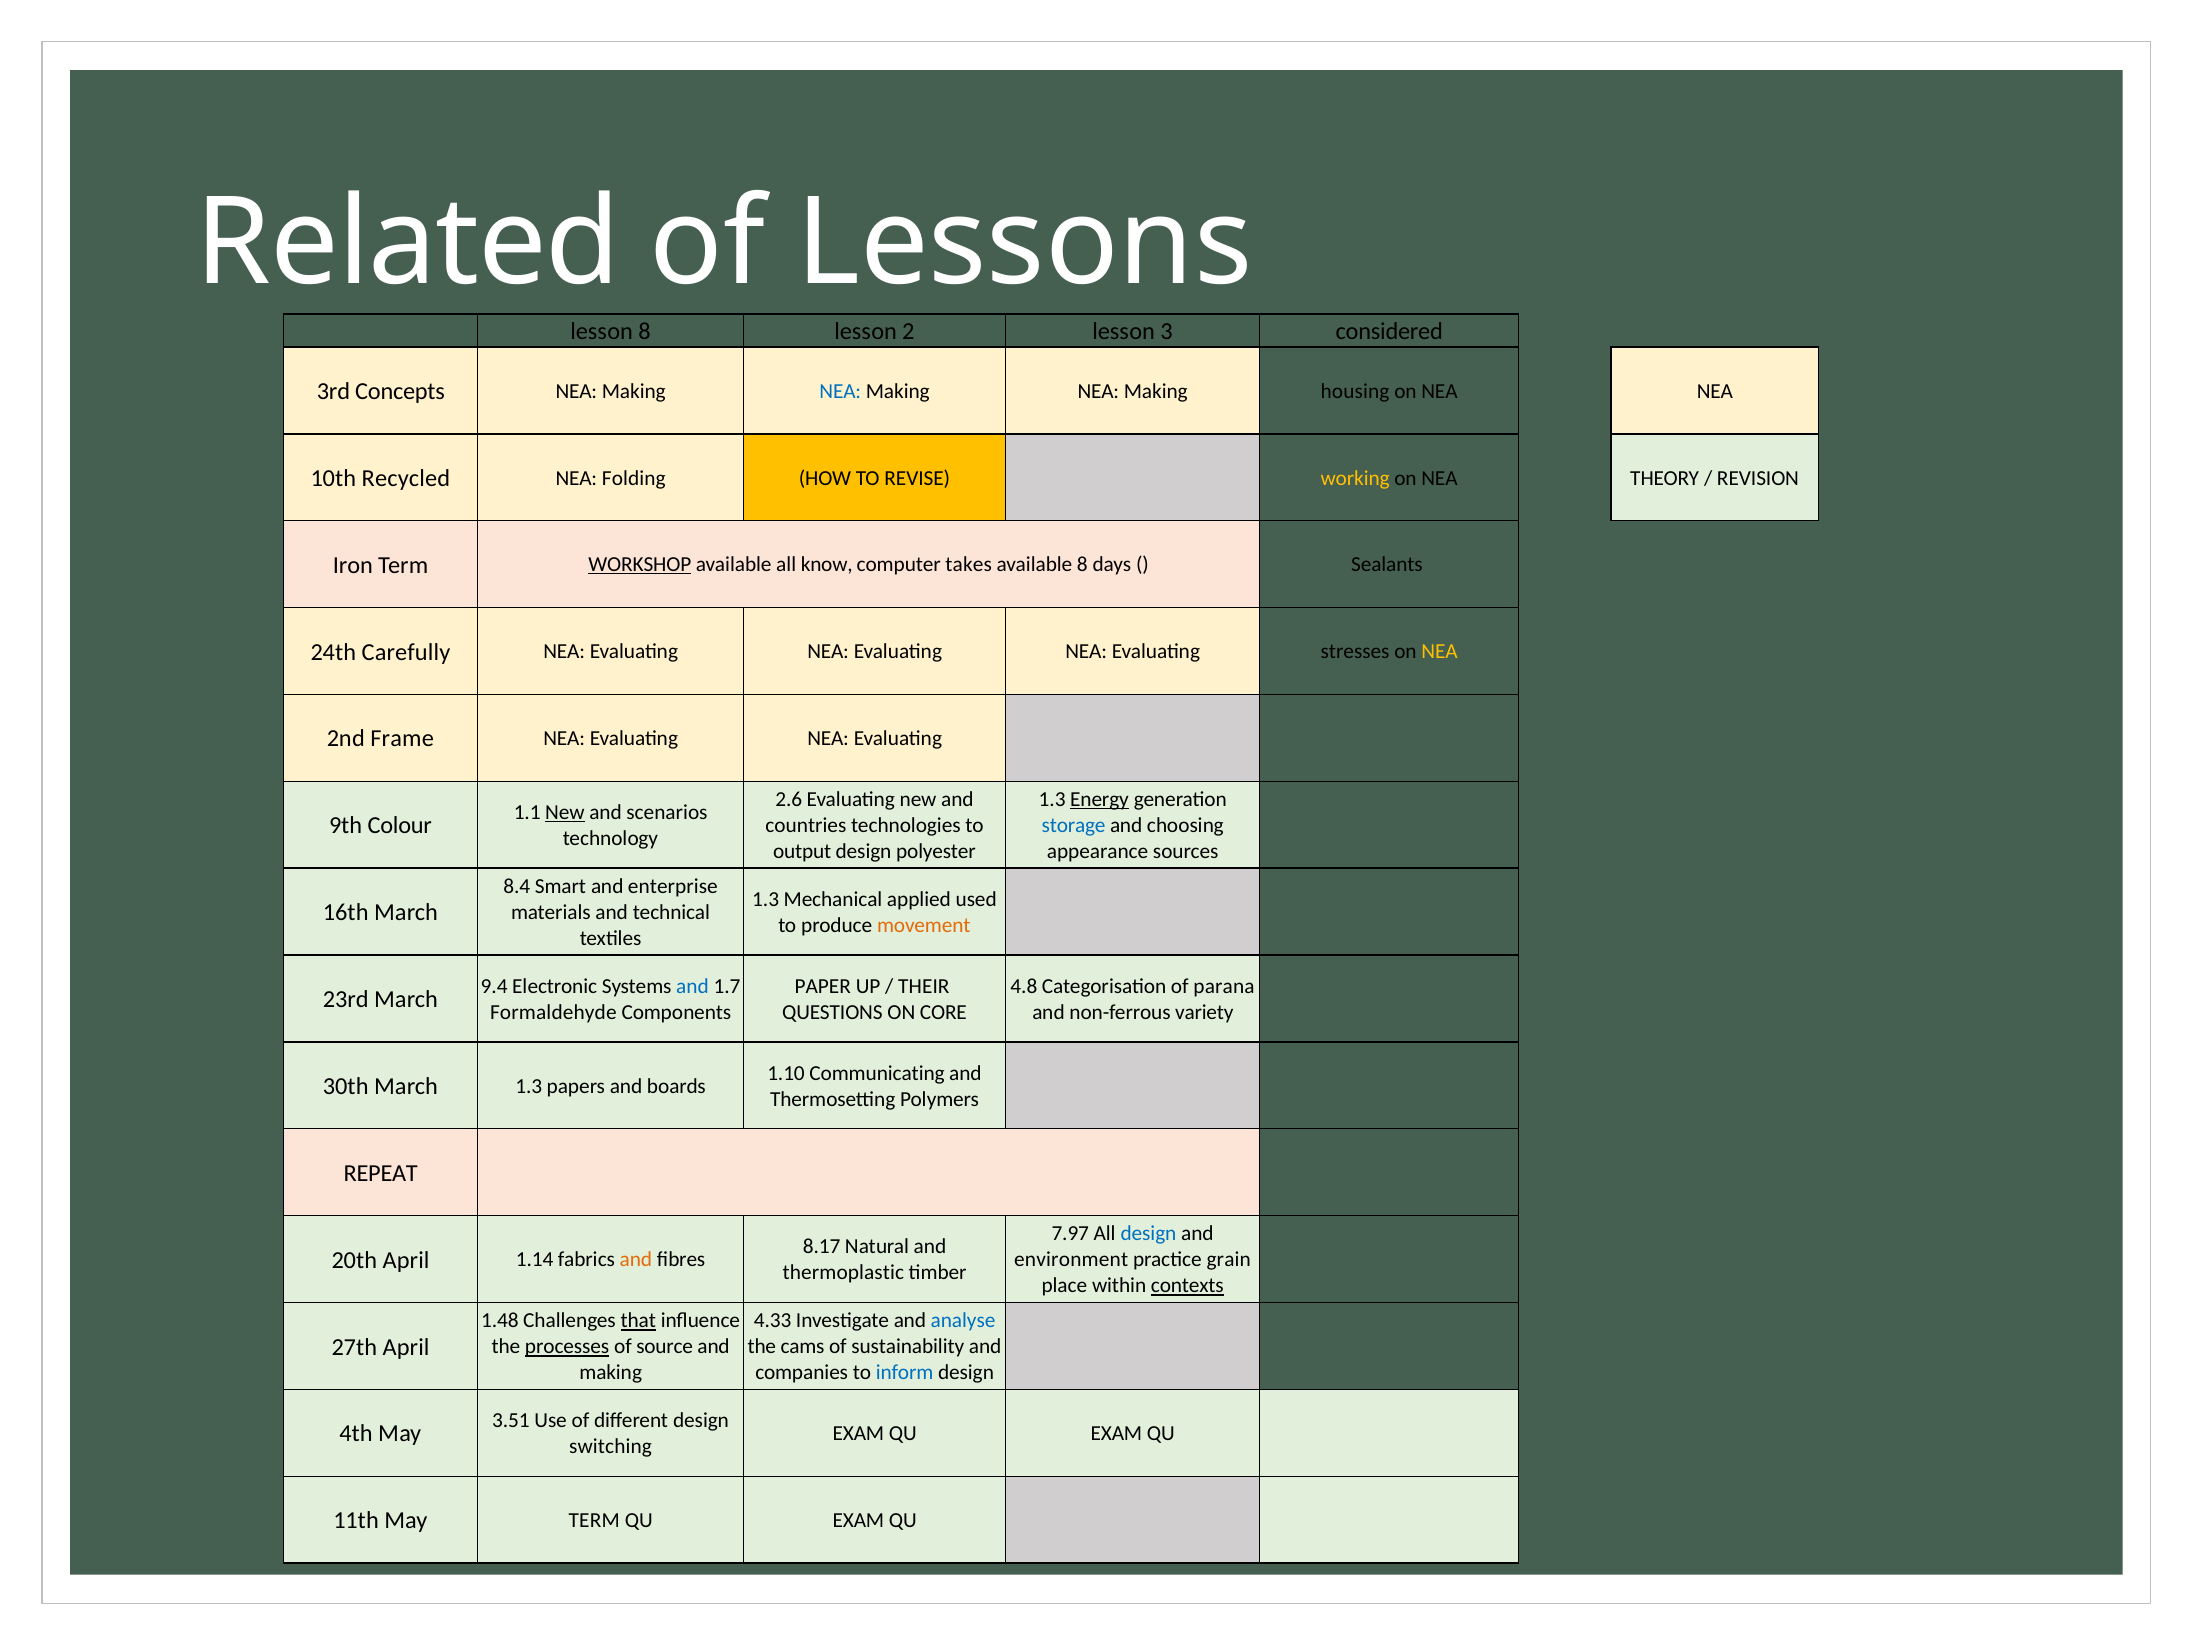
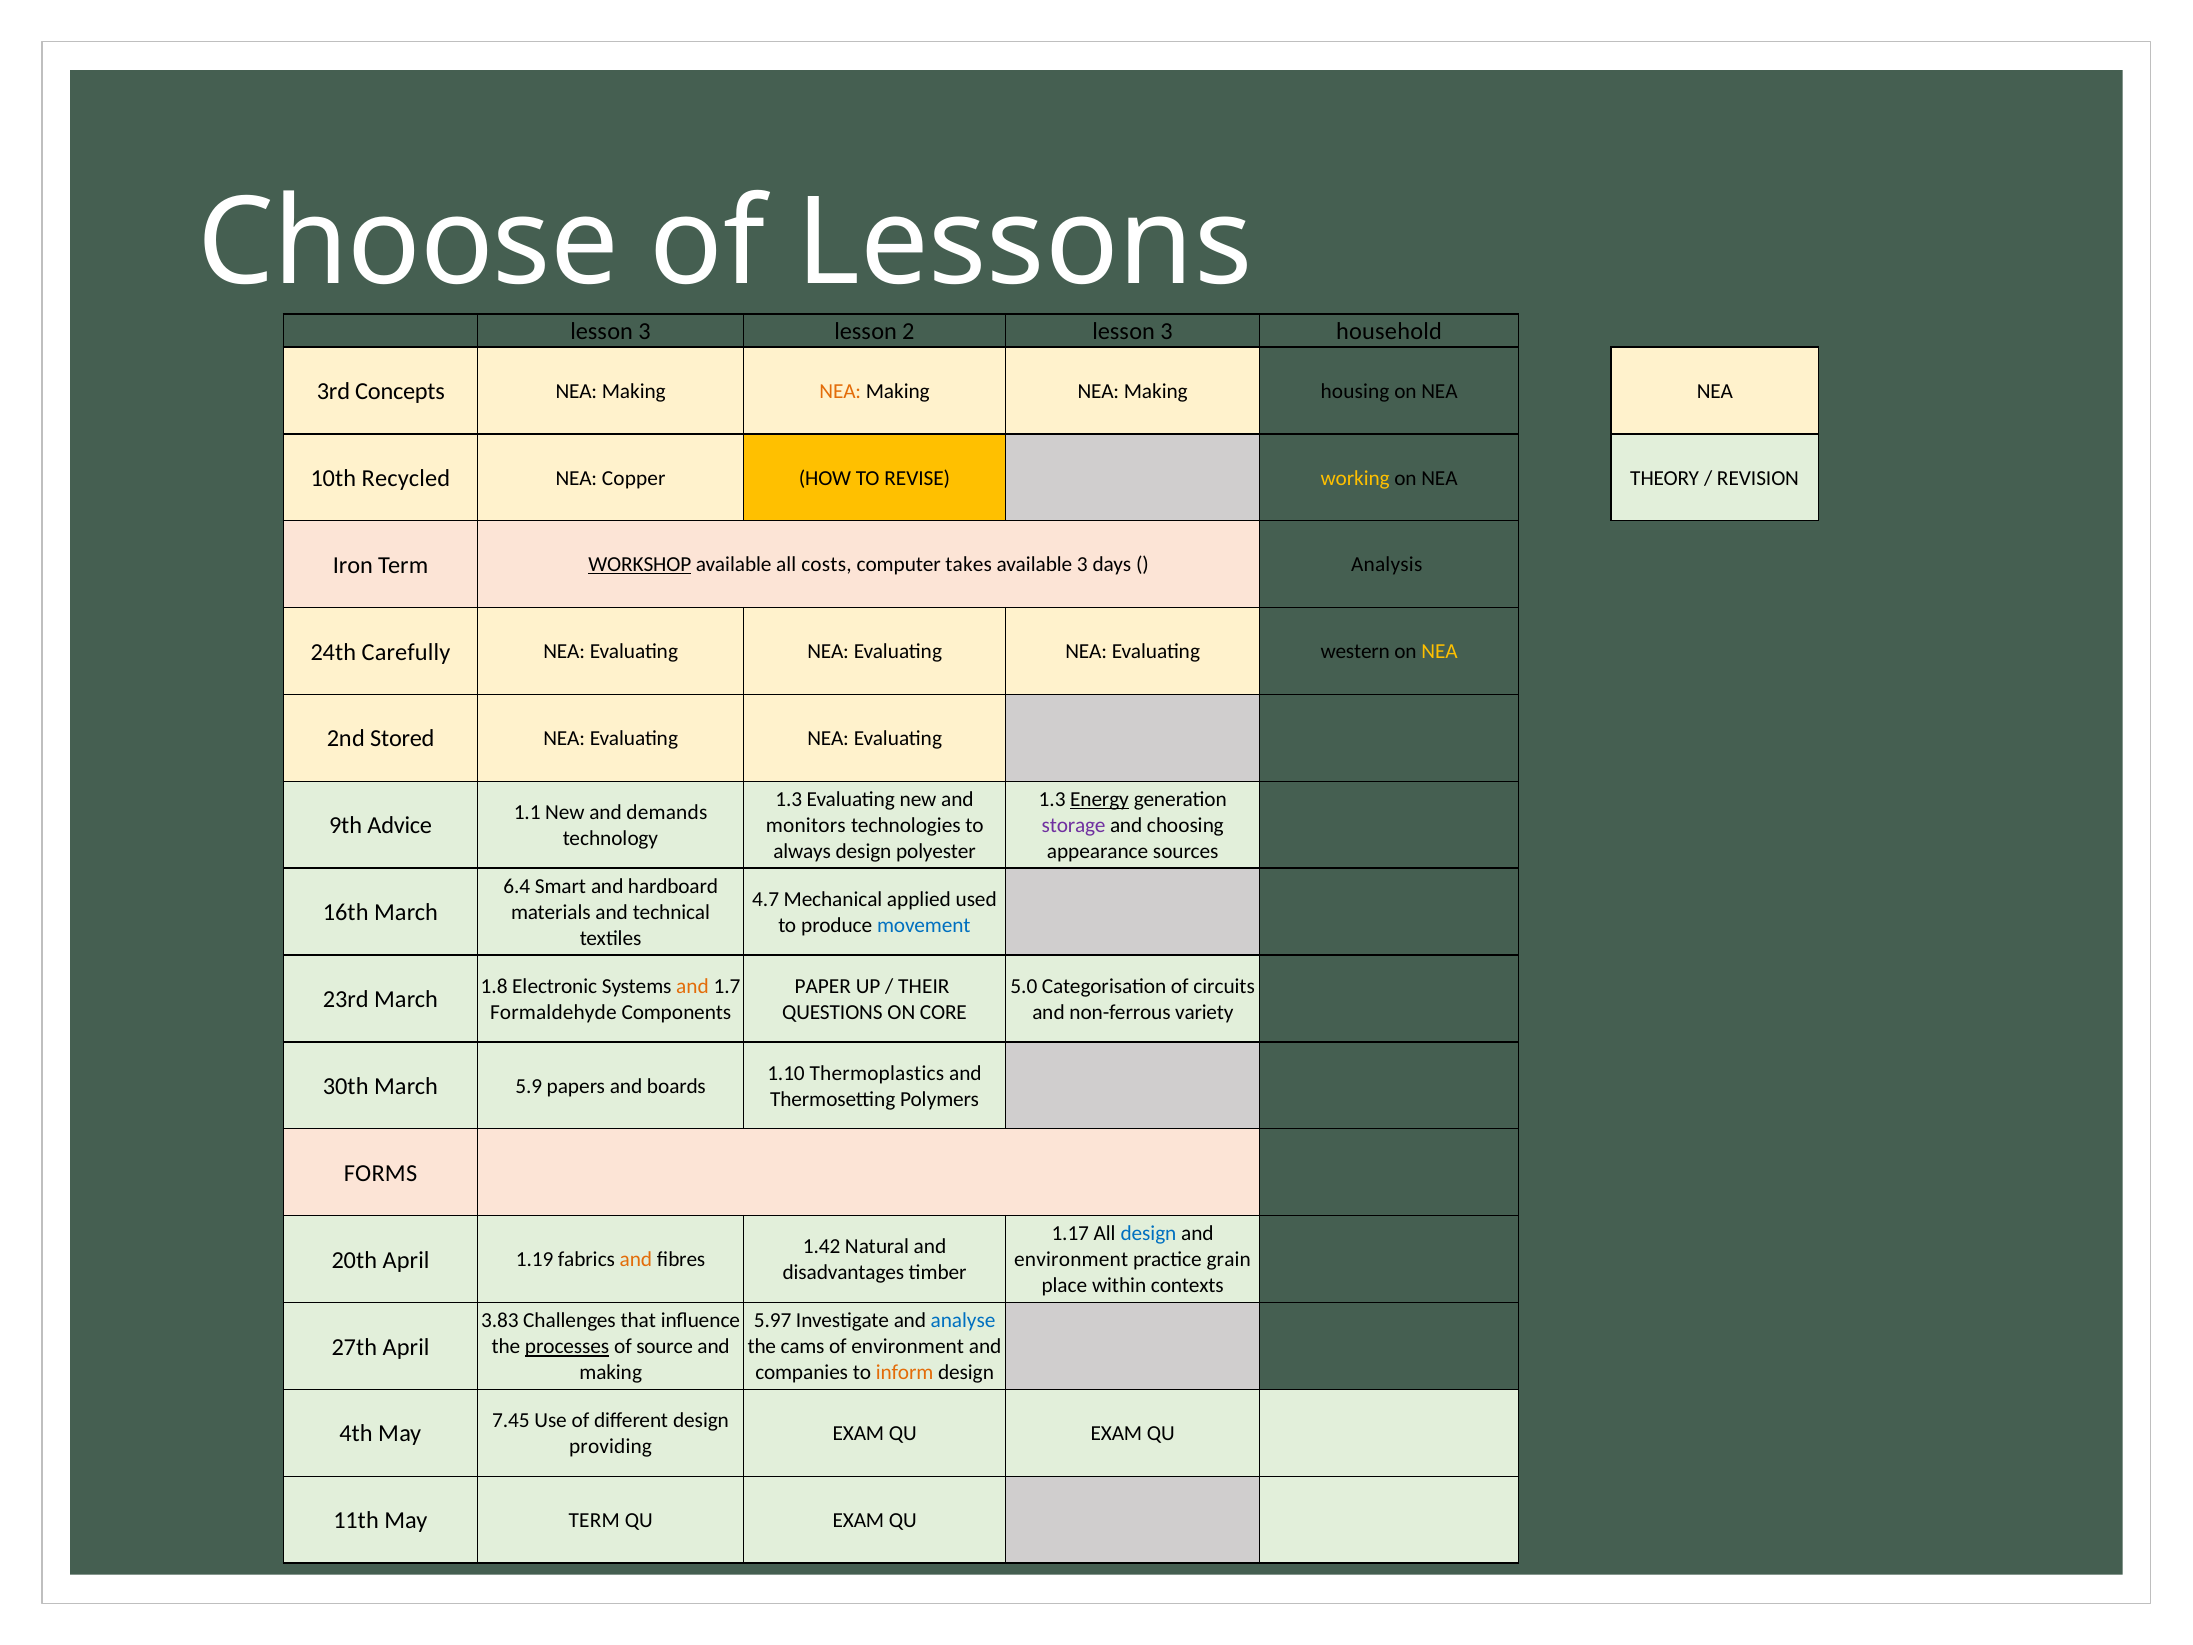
Related: Related -> Choose
8 at (644, 331): 8 -> 3
considered: considered -> household
NEA at (840, 391) colour: blue -> orange
Folding: Folding -> Copper
know: know -> costs
available 8: 8 -> 3
Sealants: Sealants -> Analysis
stresses: stresses -> western
Frame: Frame -> Stored
2.6 at (789, 799): 2.6 -> 1.3
New at (565, 812) underline: present -> none
scenarios: scenarios -> demands
Colour: Colour -> Advice
countries: countries -> monitors
storage colour: blue -> purple
output: output -> always
8.4: 8.4 -> 6.4
enterprise: enterprise -> hardboard
1.3 at (766, 899): 1.3 -> 4.7
movement colour: orange -> blue
9.4: 9.4 -> 1.8
and at (693, 986) colour: blue -> orange
4.8: 4.8 -> 5.0
parana: parana -> circuits
Communicating: Communicating -> Thermoplastics
March 1.3: 1.3 -> 5.9
REPEAT: REPEAT -> FORMS
7.97: 7.97 -> 1.17
8.17: 8.17 -> 1.42
1.14: 1.14 -> 1.19
thermoplastic: thermoplastic -> disadvantages
contexts underline: present -> none
1.48: 1.48 -> 3.83
that underline: present -> none
4.33: 4.33 -> 5.97
of sustainability: sustainability -> environment
inform colour: blue -> orange
3.51: 3.51 -> 7.45
switching: switching -> providing
